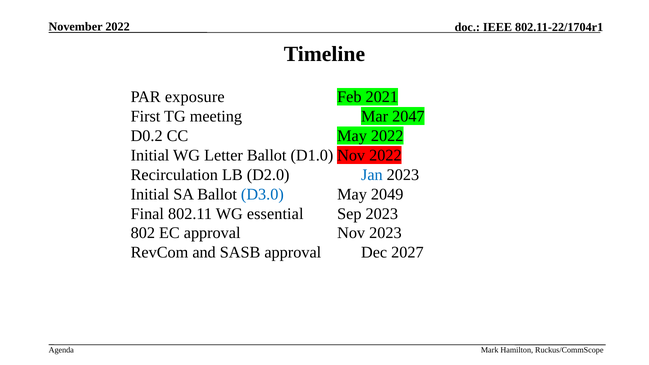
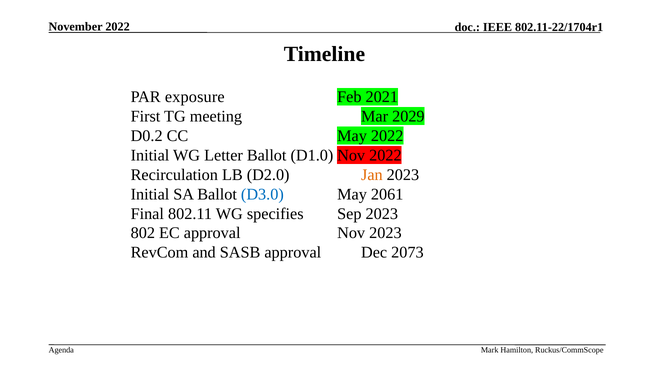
2047: 2047 -> 2029
Jan colour: blue -> orange
2049: 2049 -> 2061
essential: essential -> specifies
2027: 2027 -> 2073
